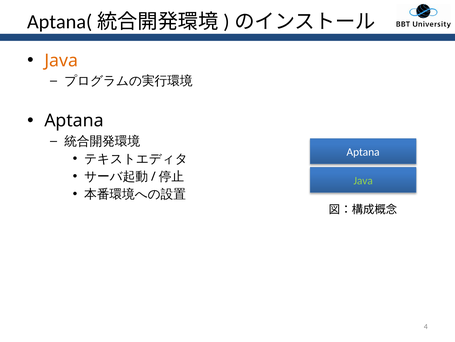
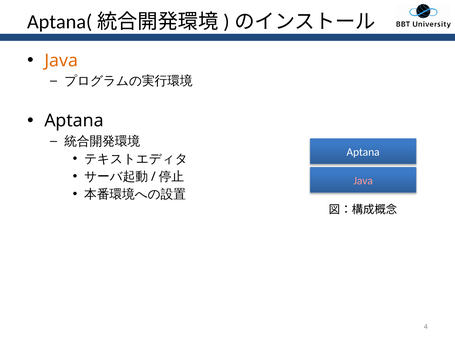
Java at (363, 180) colour: light green -> pink
